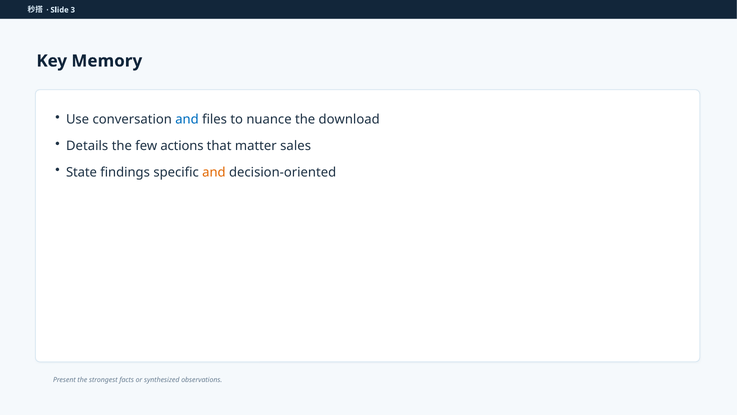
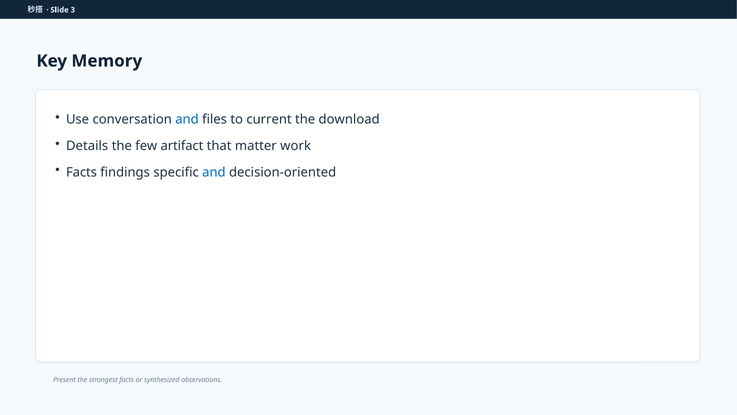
nuance: nuance -> current
actions: actions -> artifact
sales: sales -> work
State at (81, 172): State -> Facts
and at (214, 172) colour: orange -> blue
